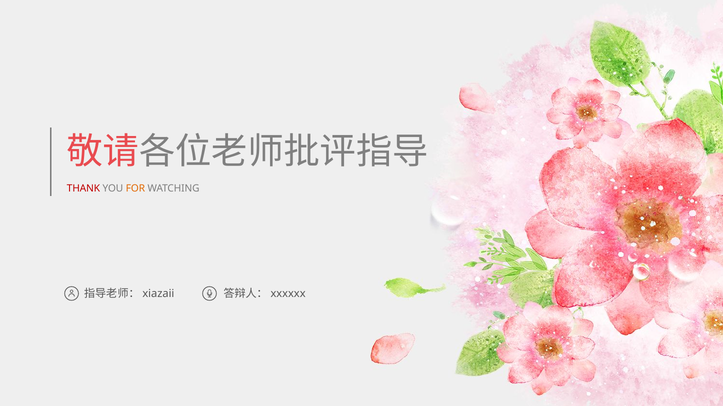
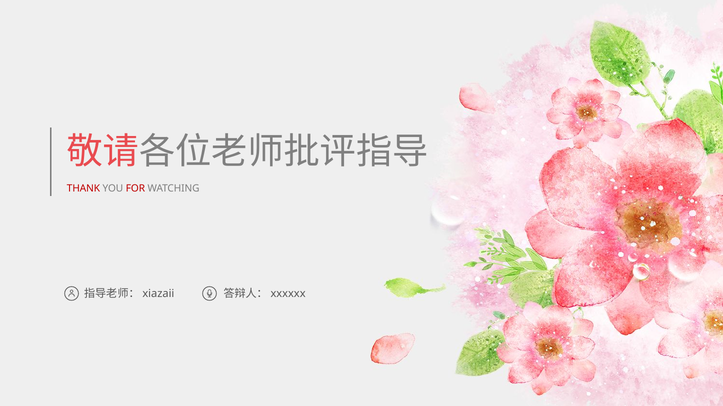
FOR colour: orange -> red
